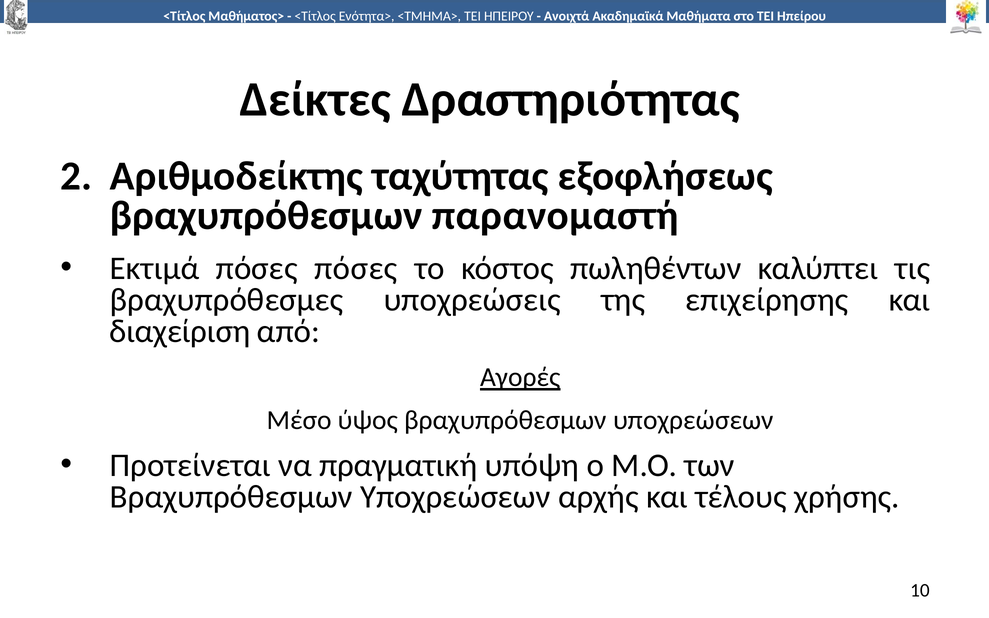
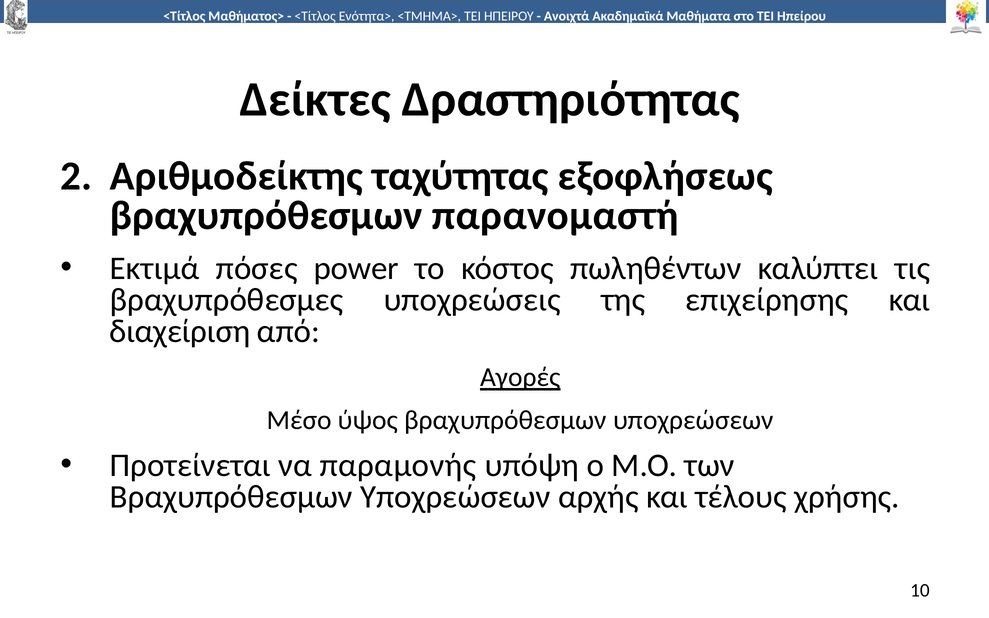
πόσες πόσες: πόσες -> power
πραγματική: πραγματική -> παραμονής
